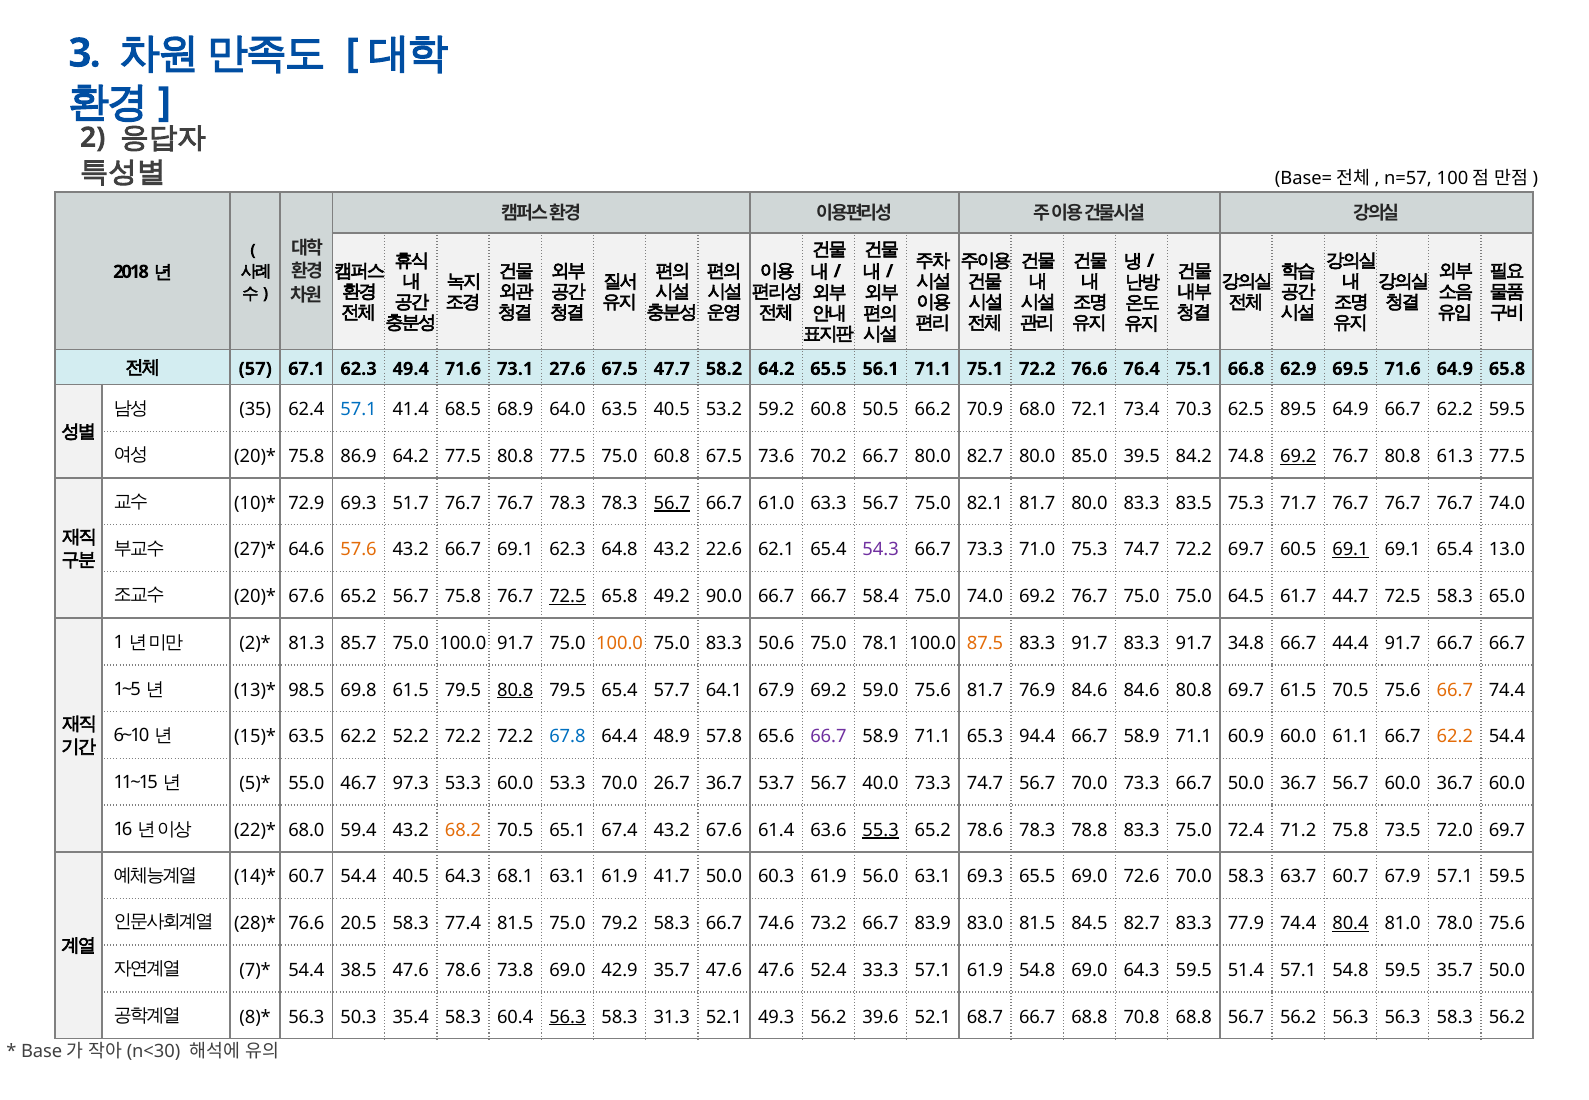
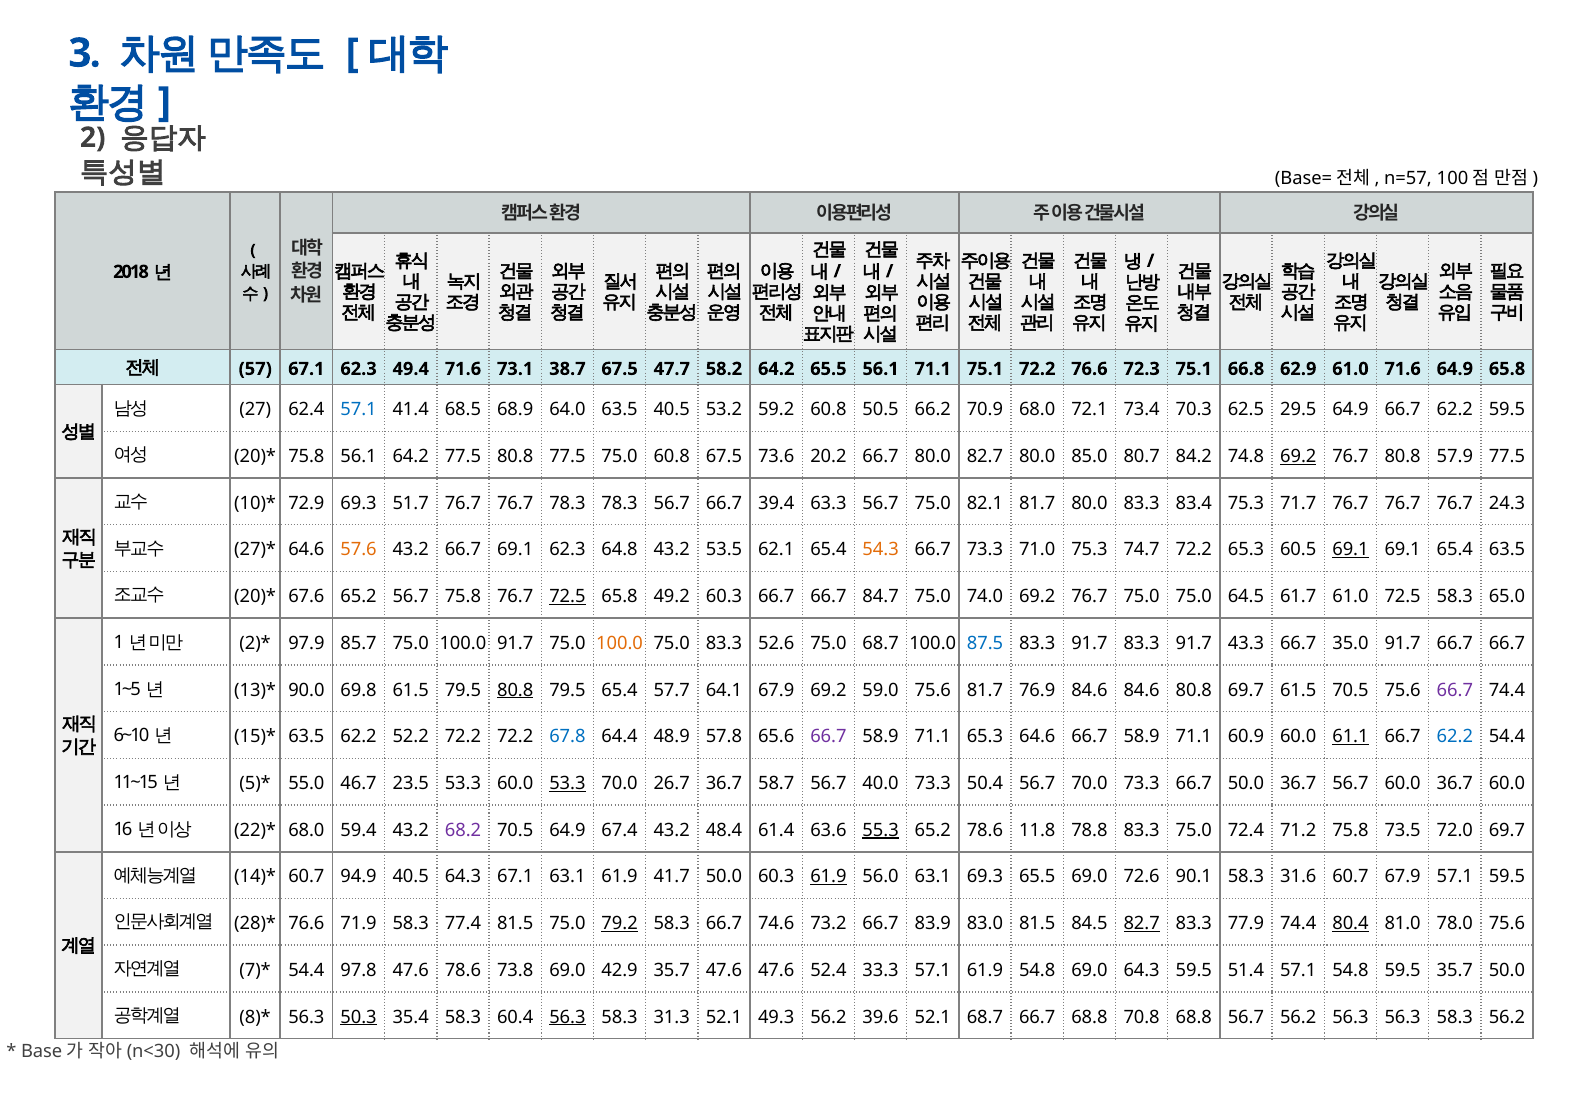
27.6: 27.6 -> 38.7
76.4: 76.4 -> 72.3
62.9 69.5: 69.5 -> 61.0
35: 35 -> 27
89.5: 89.5 -> 29.5
75.8 86.9: 86.9 -> 56.1
70.2: 70.2 -> 20.2
39.5: 39.5 -> 80.7
61.3: 61.3 -> 57.9
56.7 at (672, 503) underline: present -> none
61.0: 61.0 -> 39.4
83.5: 83.5 -> 83.4
76.7 74.0: 74.0 -> 24.3
22.6: 22.6 -> 53.5
54.3 colour: purple -> orange
72.2 69.7: 69.7 -> 65.3
65.4 13.0: 13.0 -> 63.5
49.2 90.0: 90.0 -> 60.3
58.4: 58.4 -> 84.7
61.7 44.7: 44.7 -> 61.0
81.3: 81.3 -> 97.9
50.6: 50.6 -> 52.6
75.0 78.1: 78.1 -> 68.7
87.5 colour: orange -> blue
34.8: 34.8 -> 43.3
44.4: 44.4 -> 35.0
98.5: 98.5 -> 90.0
66.7 at (1455, 690) colour: orange -> purple
65.3 94.4: 94.4 -> 64.6
61.1 underline: none -> present
62.2 at (1455, 737) colour: orange -> blue
97.3: 97.3 -> 23.5
53.3 at (567, 783) underline: none -> present
53.7: 53.7 -> 58.7
73.3 74.7: 74.7 -> 50.4
68.2 colour: orange -> purple
70.5 65.1: 65.1 -> 64.9
43.2 67.6: 67.6 -> 48.4
78.6 78.3: 78.3 -> 11.8
60.7 54.4: 54.4 -> 94.9
64.3 68.1: 68.1 -> 67.1
61.9 at (828, 877) underline: none -> present
72.6 70.0: 70.0 -> 90.1
63.7: 63.7 -> 31.6
20.5: 20.5 -> 71.9
79.2 underline: none -> present
82.7 at (1142, 924) underline: none -> present
38.5: 38.5 -> 97.8
50.3 underline: none -> present
